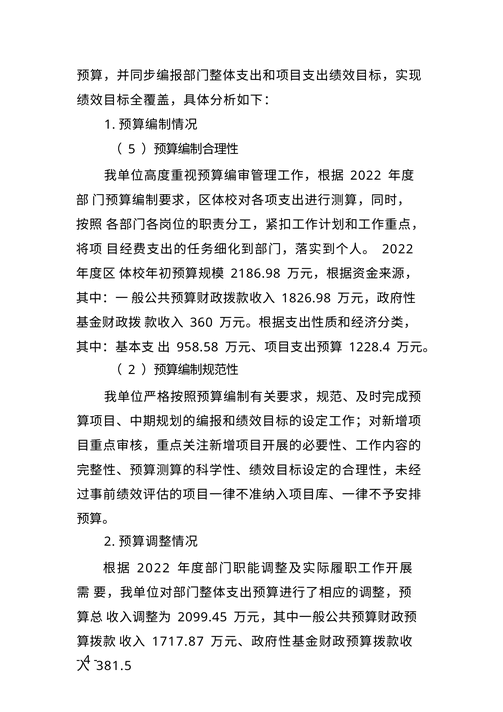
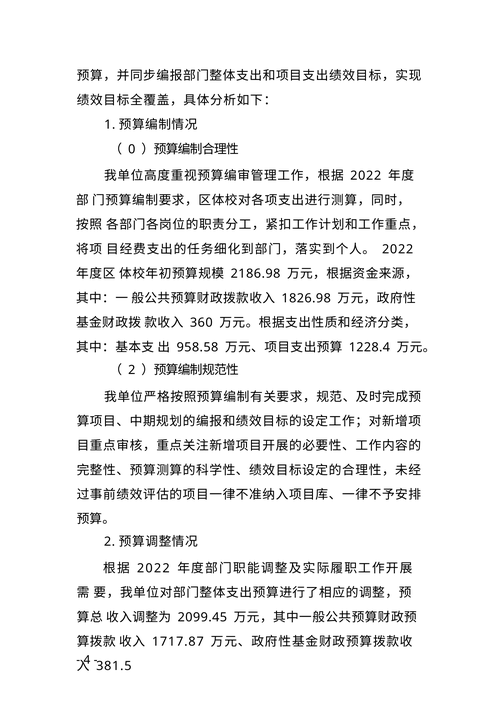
5: 5 -> 0
